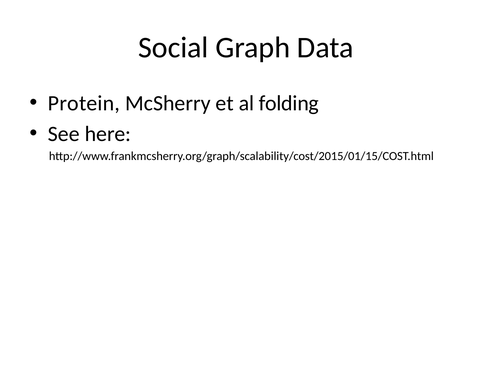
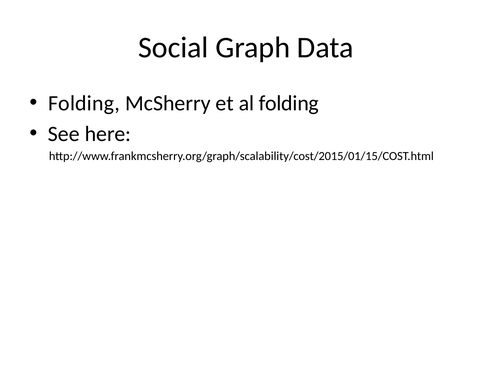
Protein at (84, 103): Protein -> Folding
